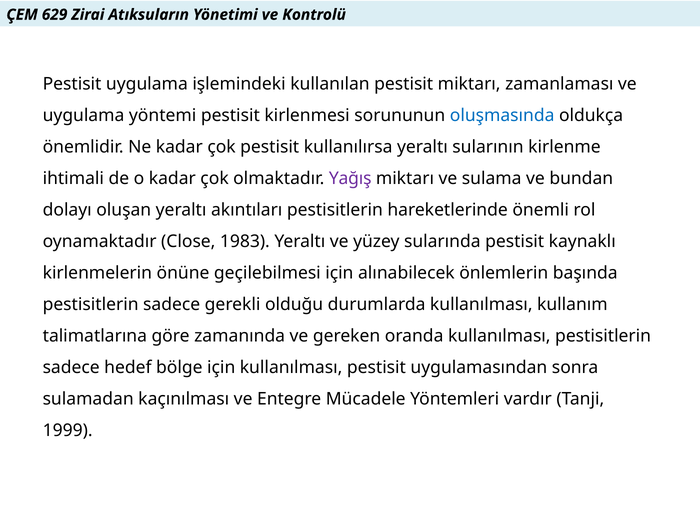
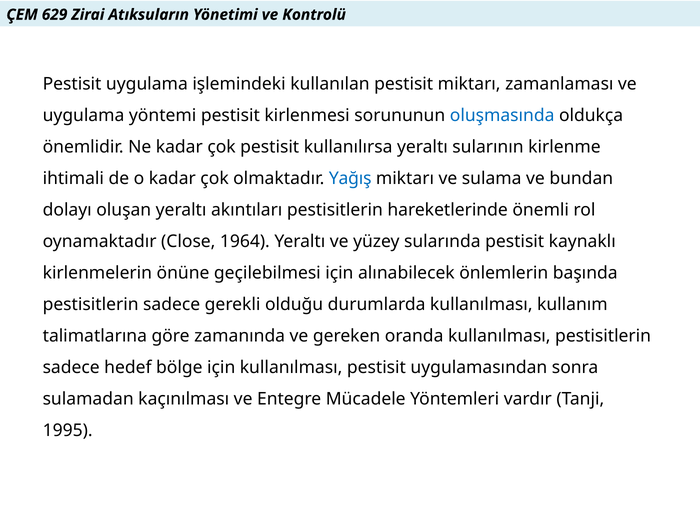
Yağış colour: purple -> blue
1983: 1983 -> 1964
1999: 1999 -> 1995
